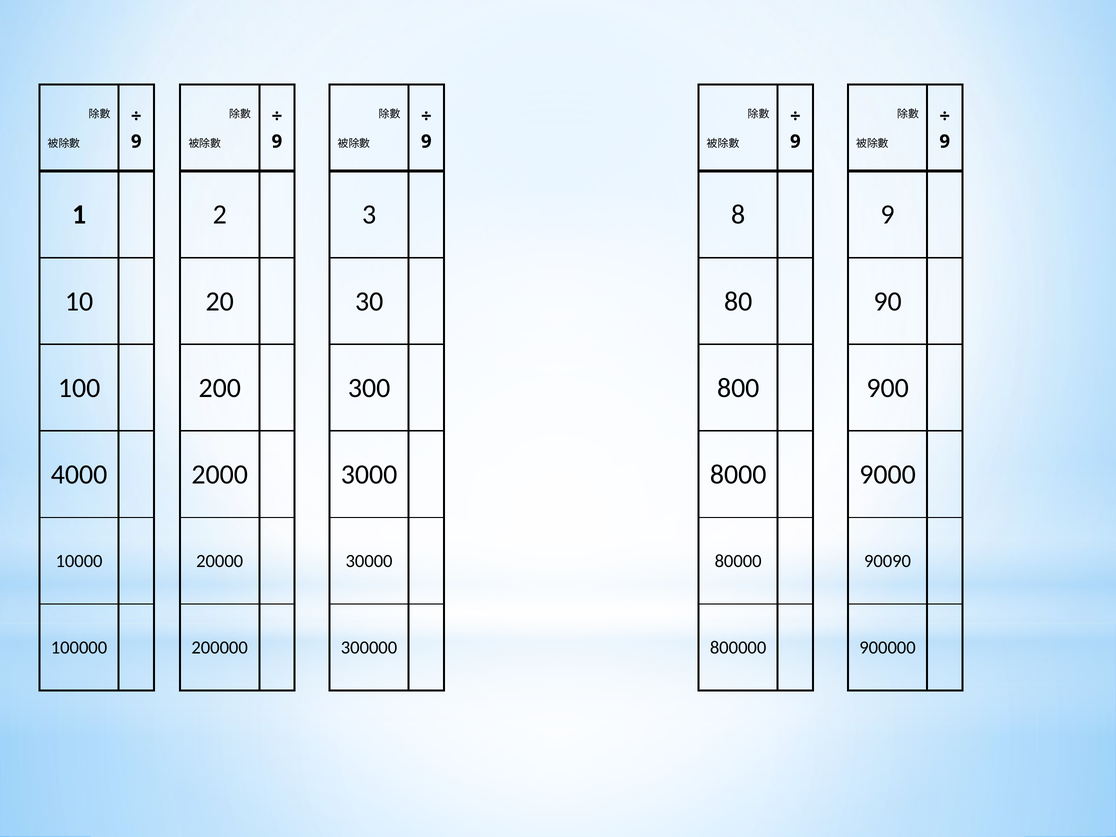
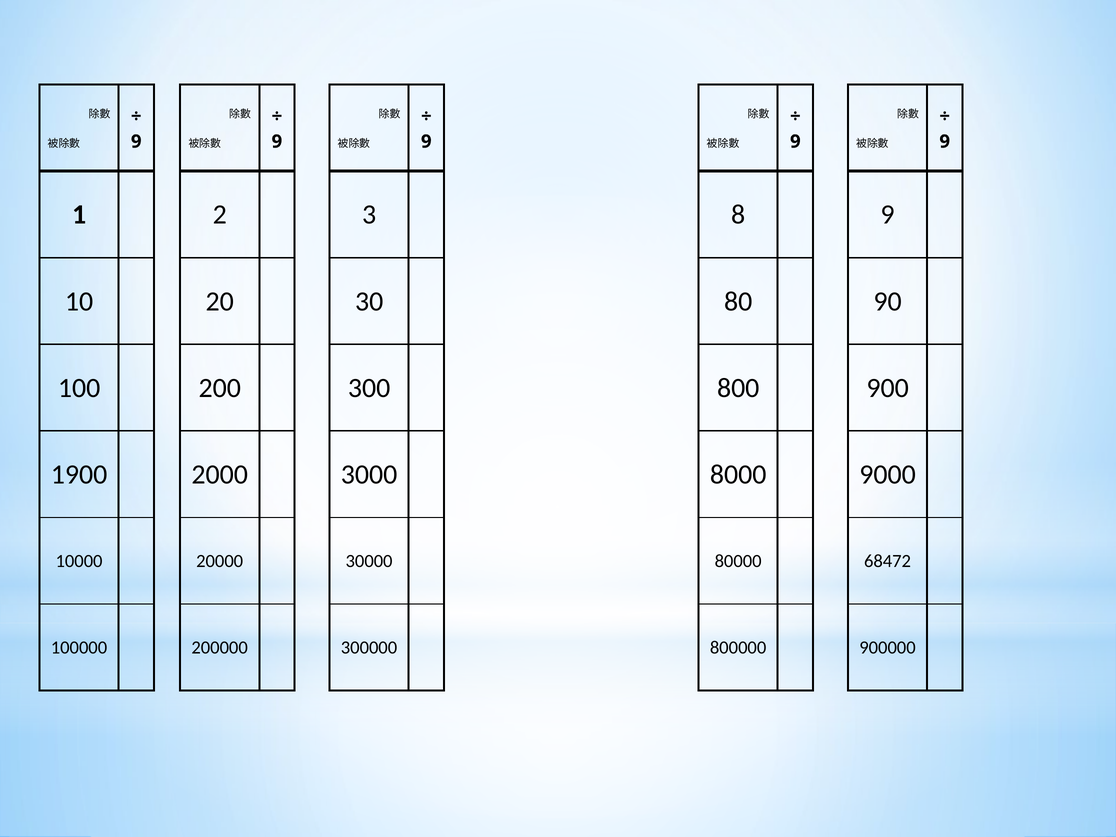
4000: 4000 -> 1900
90090: 90090 -> 68472
